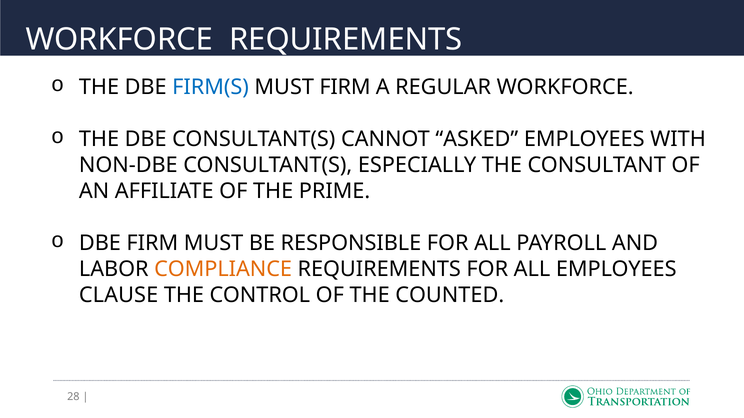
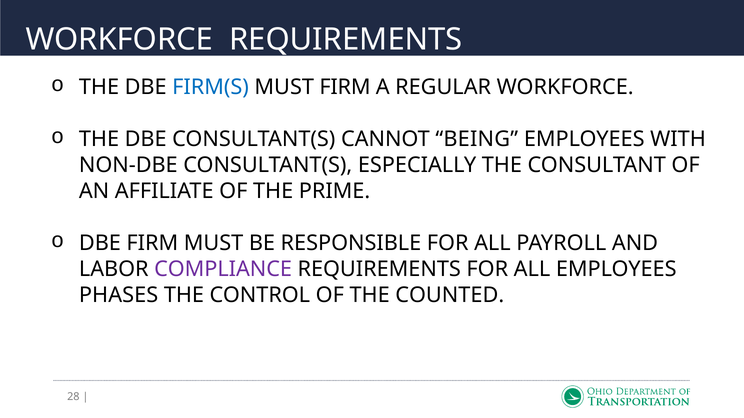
ASKED: ASKED -> BEING
COMPLIANCE colour: orange -> purple
CLAUSE: CLAUSE -> PHASES
